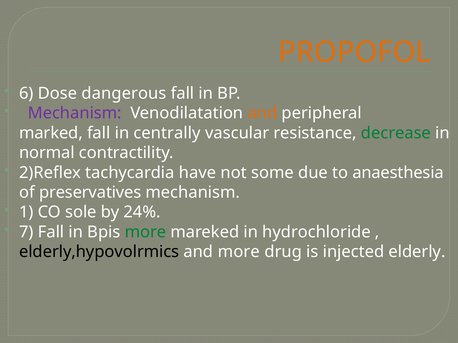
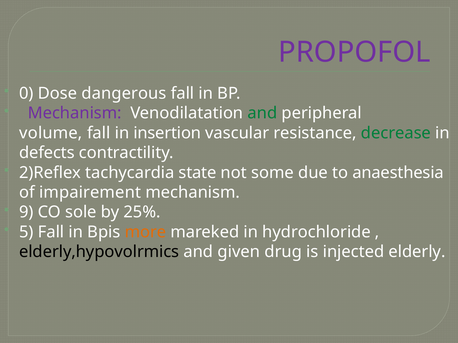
PROPOFOL colour: orange -> purple
6: 6 -> 0
and at (262, 113) colour: orange -> green
marked: marked -> volume
centrally: centrally -> insertion
normal: normal -> defects
have: have -> state
preservatives: preservatives -> impairement
1: 1 -> 9
24%: 24% -> 25%
7: 7 -> 5
more at (145, 232) colour: green -> orange
and more: more -> given
